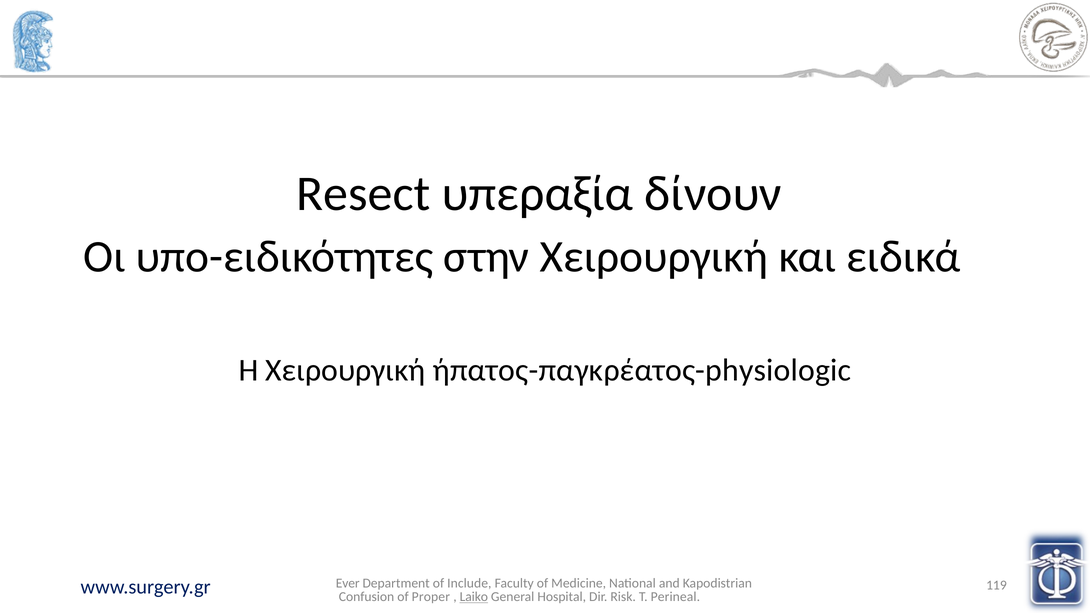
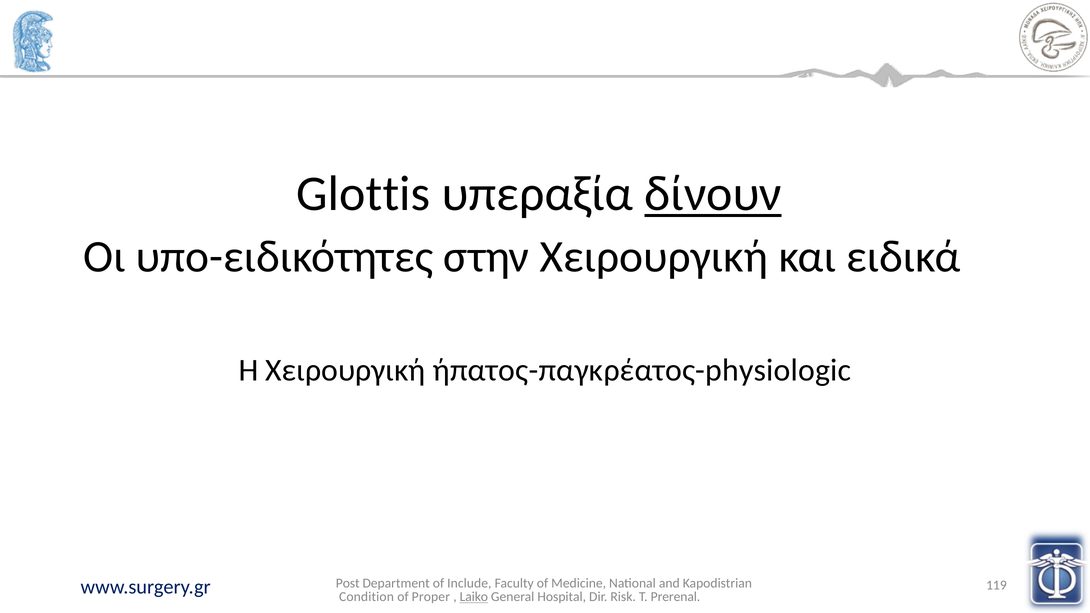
Resect: Resect -> Glottis
δίνουν underline: none -> present
Ever: Ever -> Post
Confusion: Confusion -> Condition
Perineal: Perineal -> Prerenal
